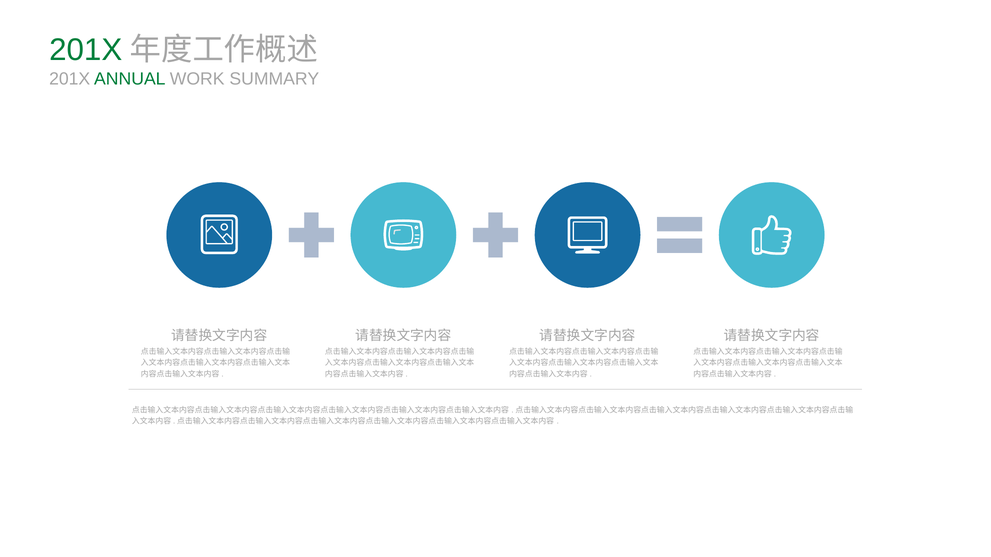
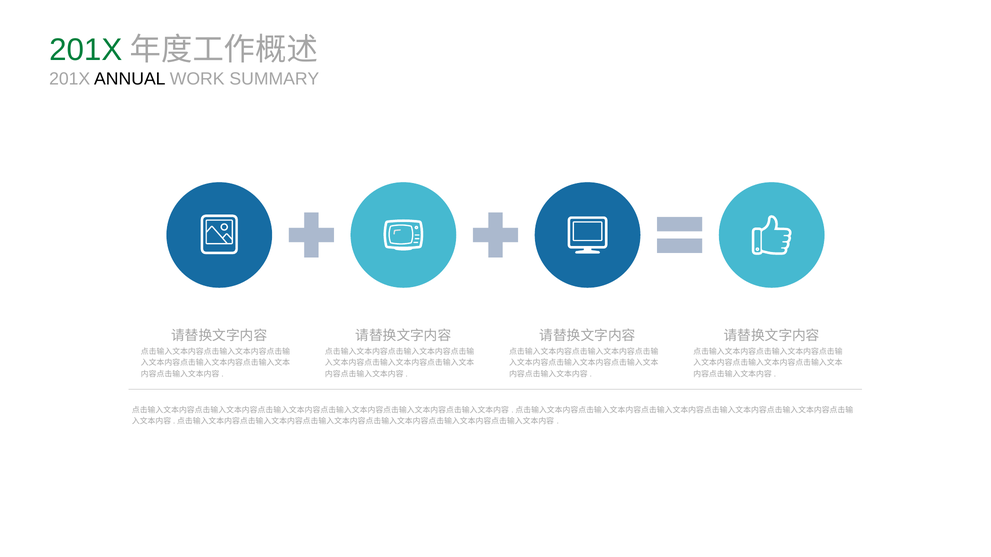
ANNUAL colour: green -> black
